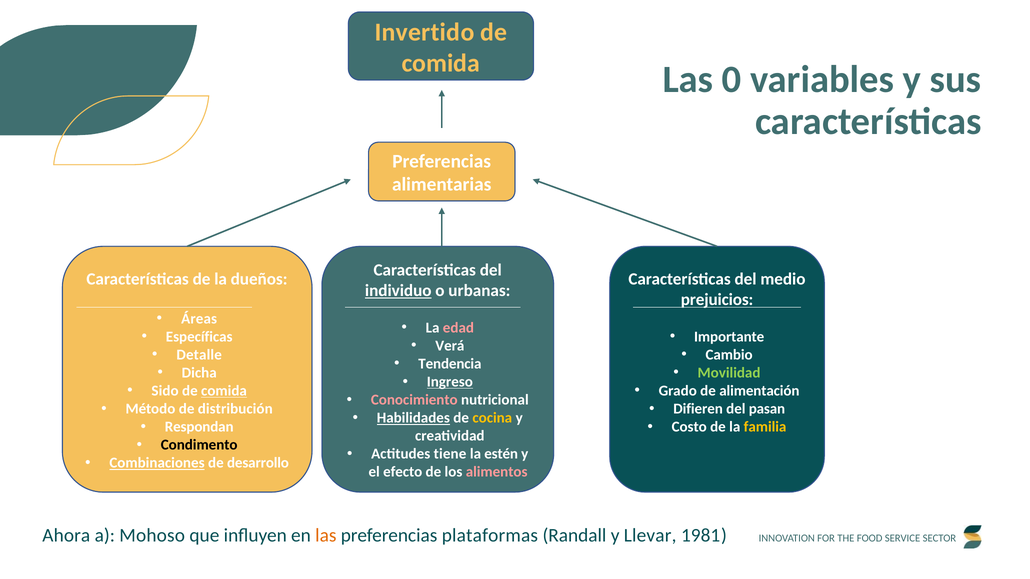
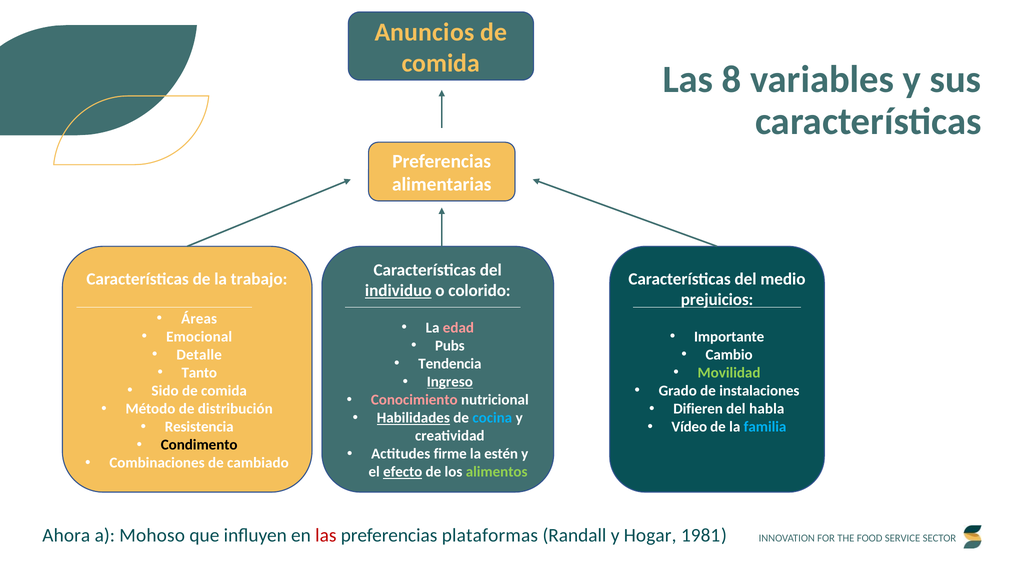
Invertido: Invertido -> Anuncios
0: 0 -> 8
dueños: dueños -> trabajo
urbanas: urbanas -> colorido
Específicas: Específicas -> Emocional
Verá: Verá -> Pubs
Dicha: Dicha -> Tanto
comida at (224, 391) underline: present -> none
alimentación: alimentación -> instalaciones
pasan: pasan -> habla
cocina colour: yellow -> light blue
Respondan: Respondan -> Resistencia
Costo: Costo -> Vídeo
familia colour: yellow -> light blue
tiene: tiene -> firme
Combinaciones underline: present -> none
desarrollo: desarrollo -> cambiado
efecto underline: none -> present
alimentos colour: pink -> light green
las at (326, 536) colour: orange -> red
Llevar: Llevar -> Hogar
